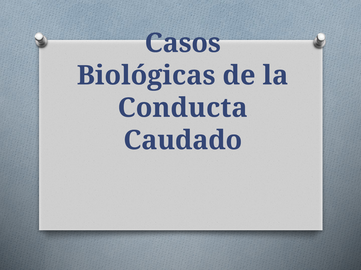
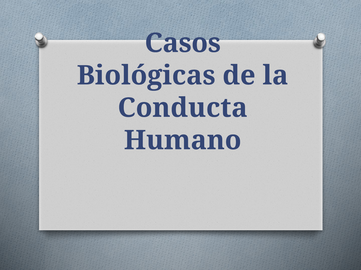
Caudado: Caudado -> Humano
